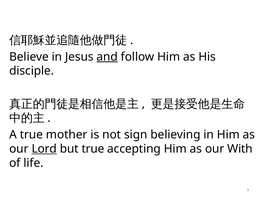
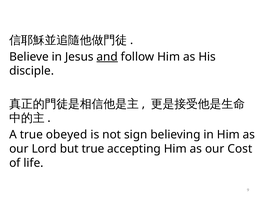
mother: mother -> obeyed
Lord underline: present -> none
With: With -> Cost
